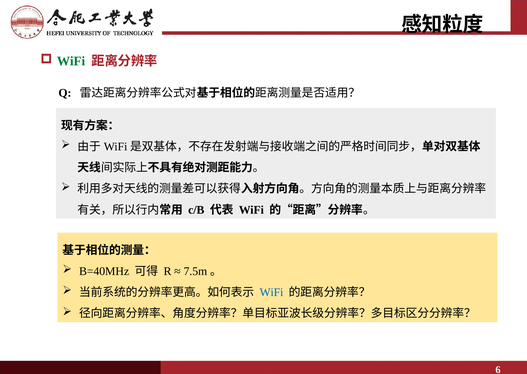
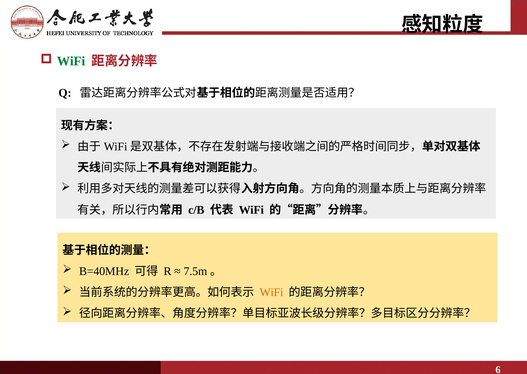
WiFi at (271, 292) colour: blue -> orange
